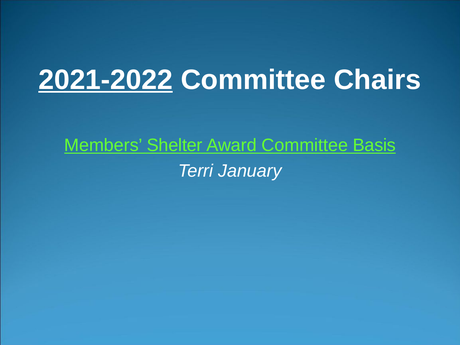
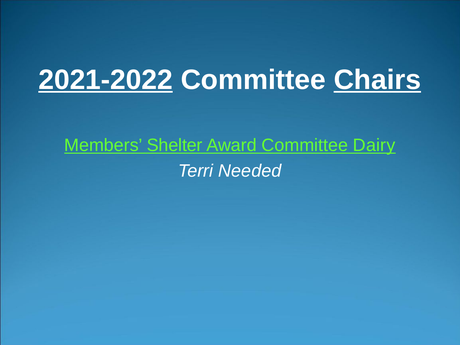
Chairs underline: none -> present
Basis: Basis -> Dairy
January: January -> Needed
